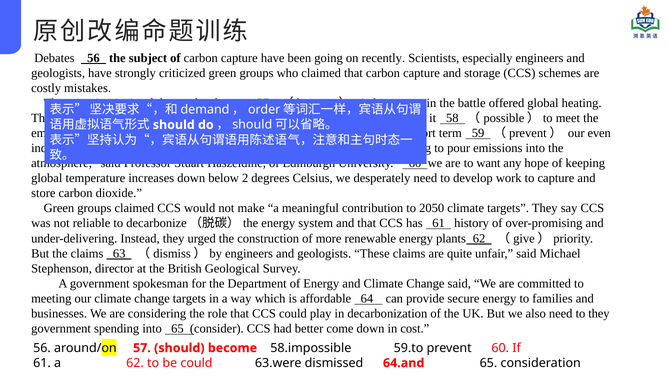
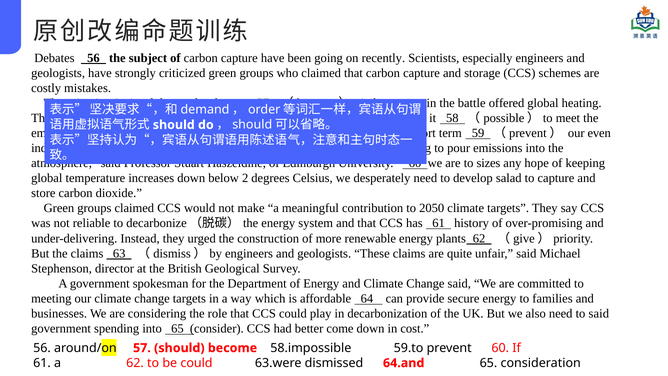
want: want -> sizes
work: work -> salad
to they: they -> said
